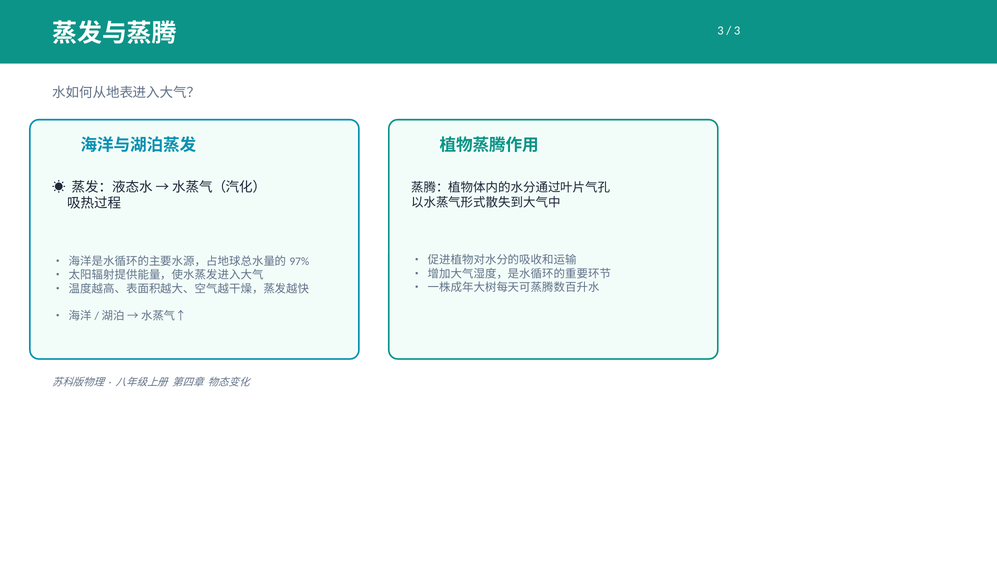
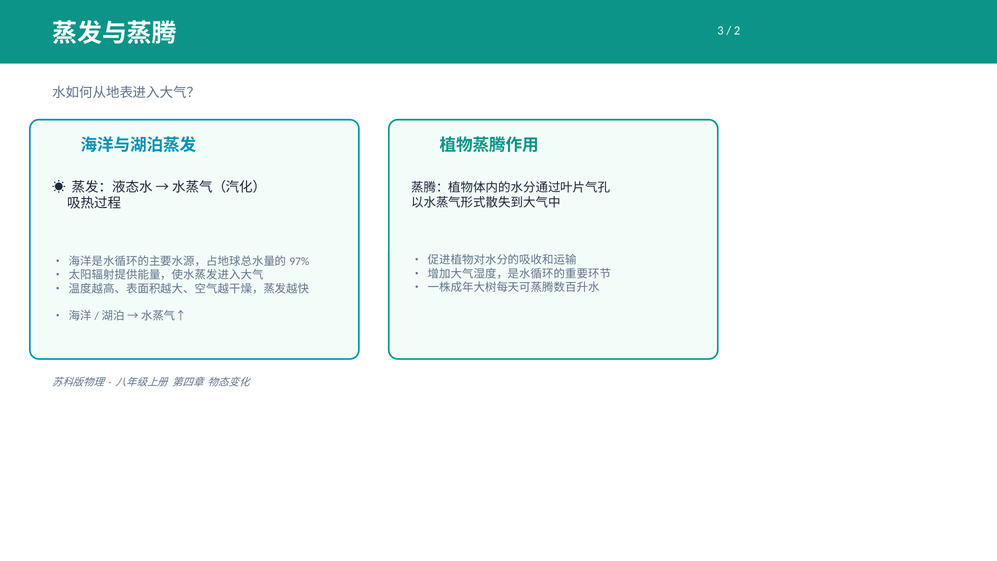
3 at (737, 31): 3 -> 2
